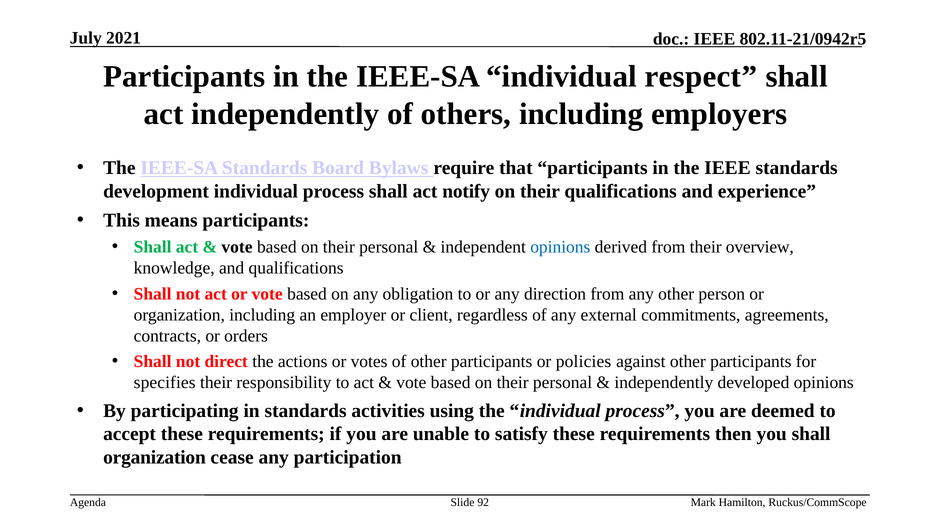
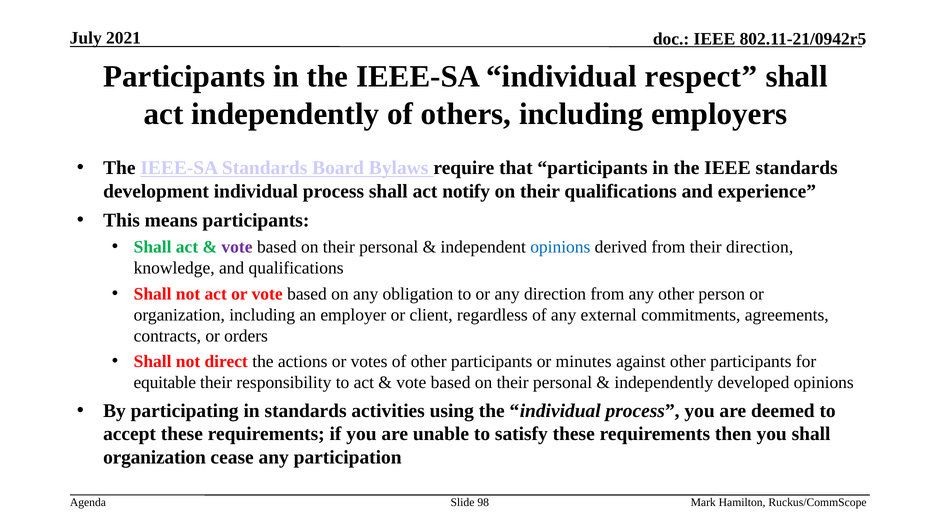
vote at (237, 247) colour: black -> purple
their overview: overview -> direction
policies: policies -> minutes
specifies: specifies -> equitable
92: 92 -> 98
